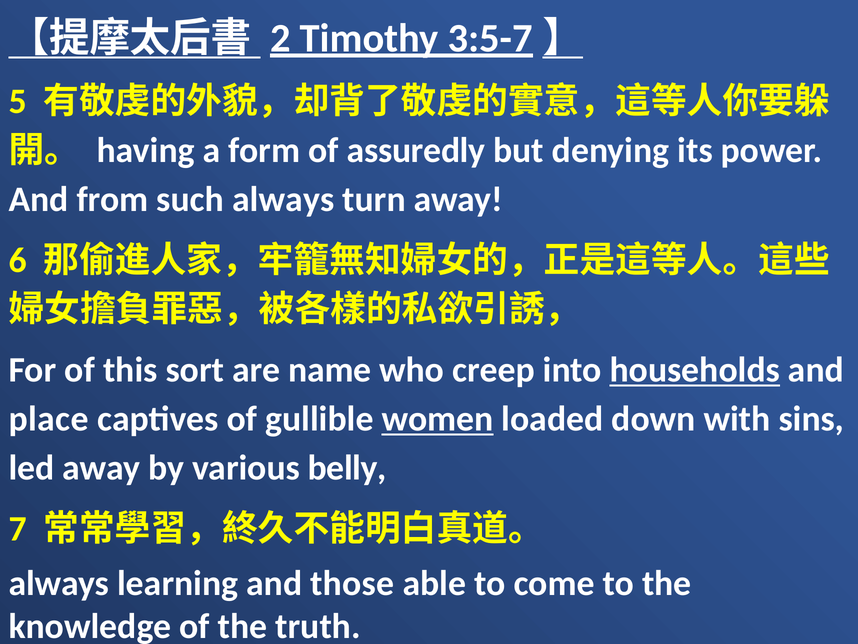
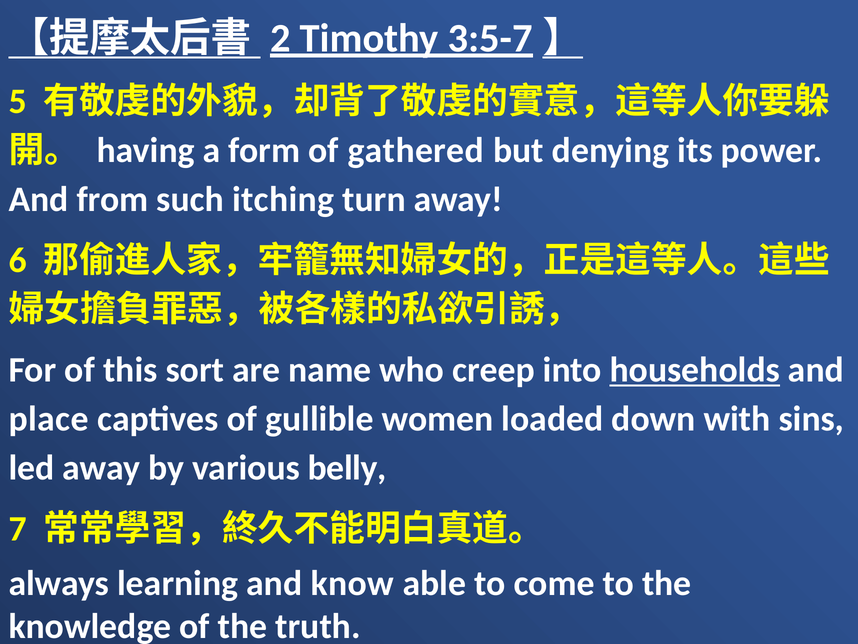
assuredly: assuredly -> gathered
such always: always -> itching
women underline: present -> none
those: those -> know
